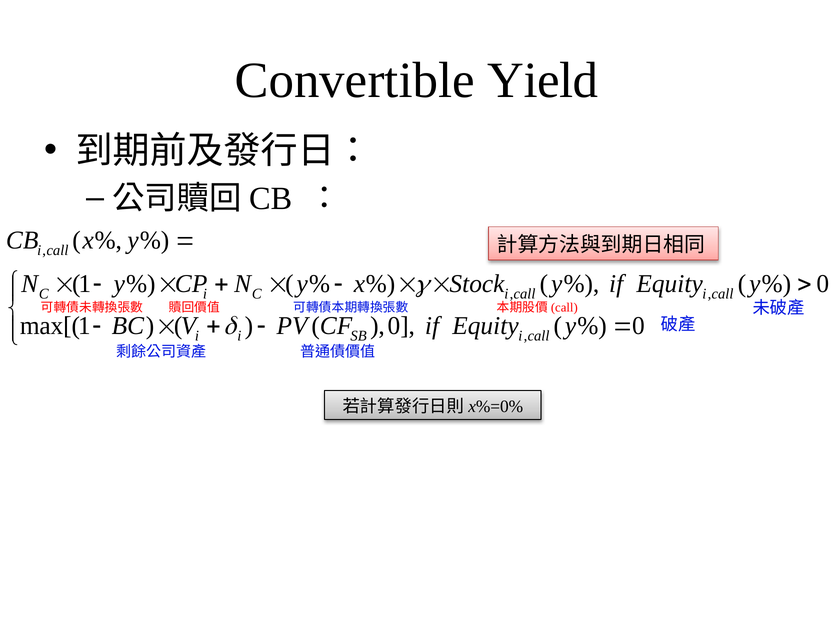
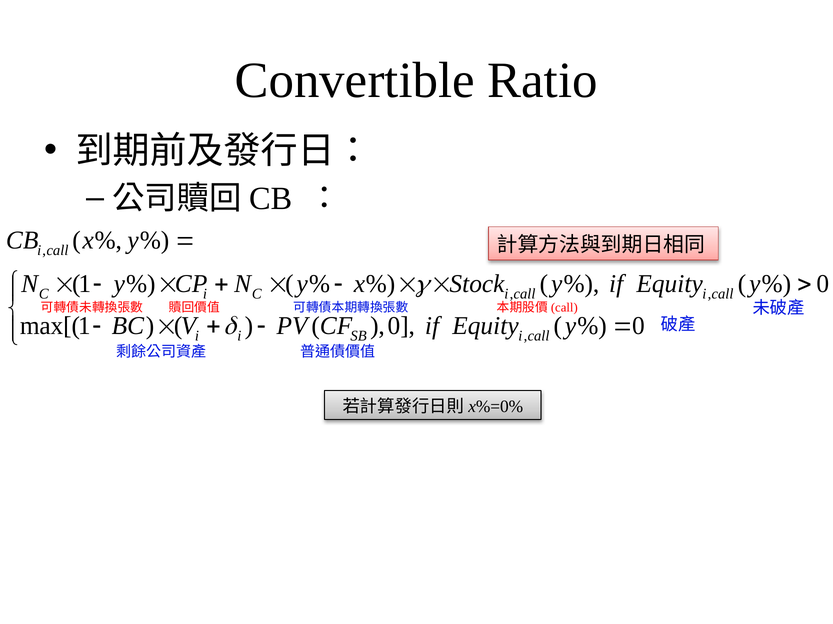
Yield: Yield -> Ratio
